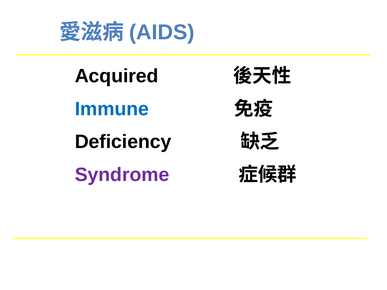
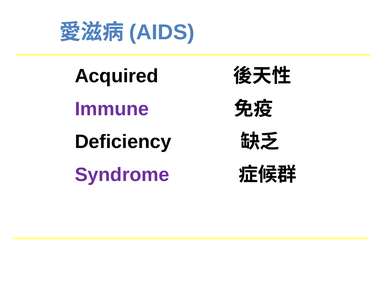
Immune colour: blue -> purple
